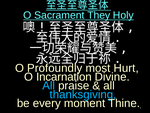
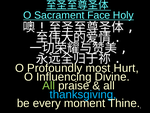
They: They -> Face
Incarnation: Incarnation -> Influencing
All at (49, 85) colour: light blue -> light green
